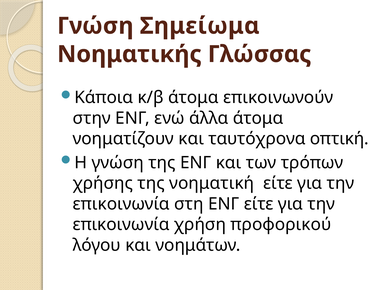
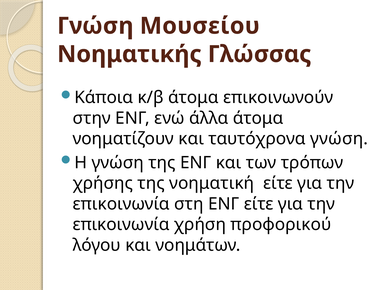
Σημείωμα: Σημείωμα -> Μουσείου
ταυτόχρονα οπτική: οπτική -> γνώση
